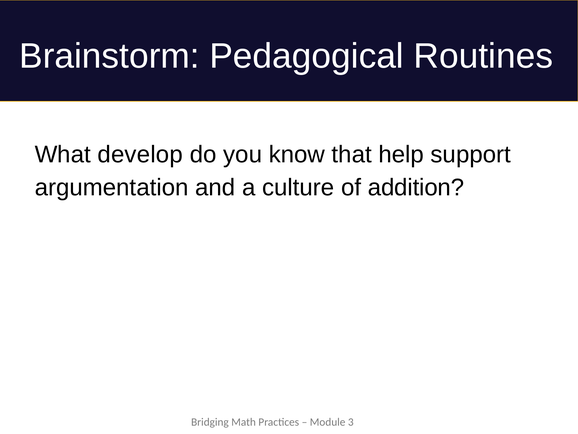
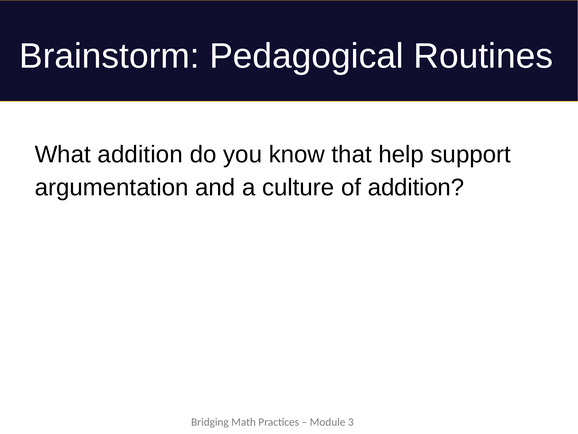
What develop: develop -> addition
